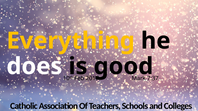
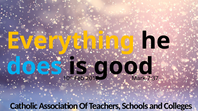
does colour: white -> light blue
